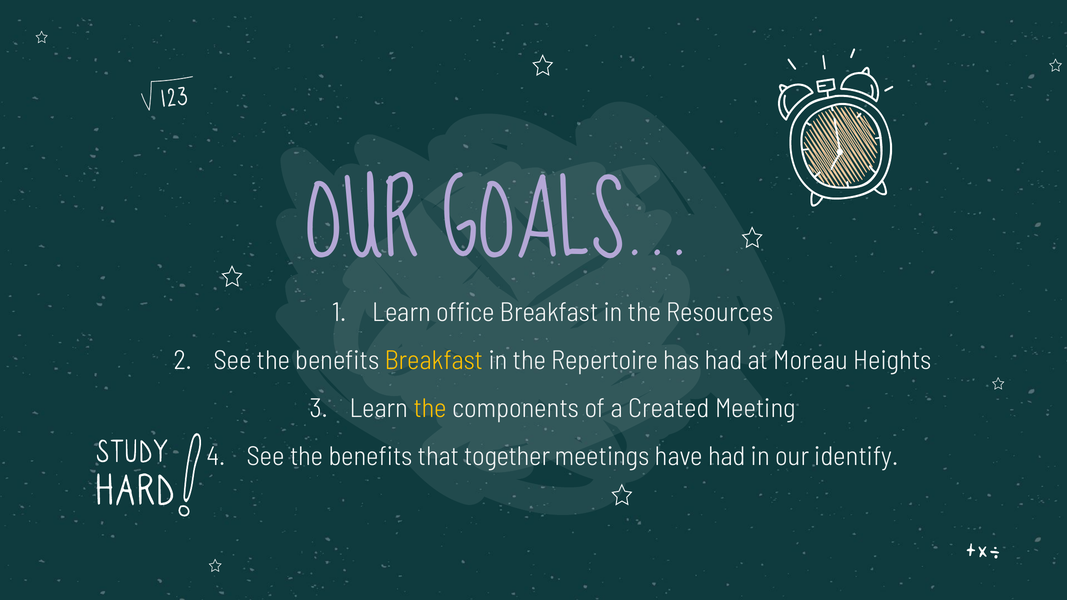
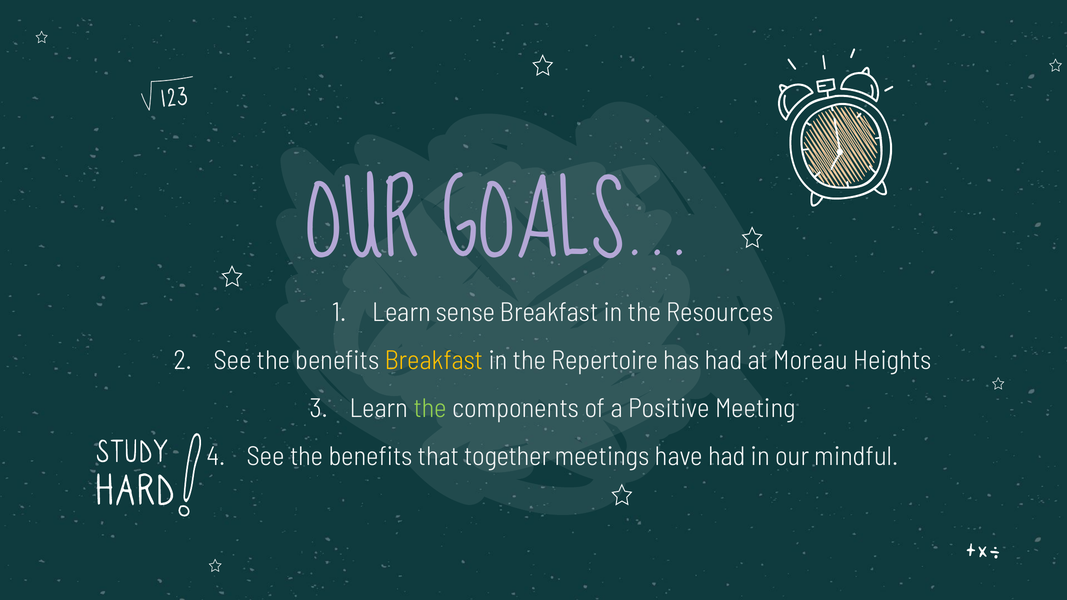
office: office -> sense
the at (430, 409) colour: yellow -> light green
Created: Created -> Positive
identify: identify -> mindful
